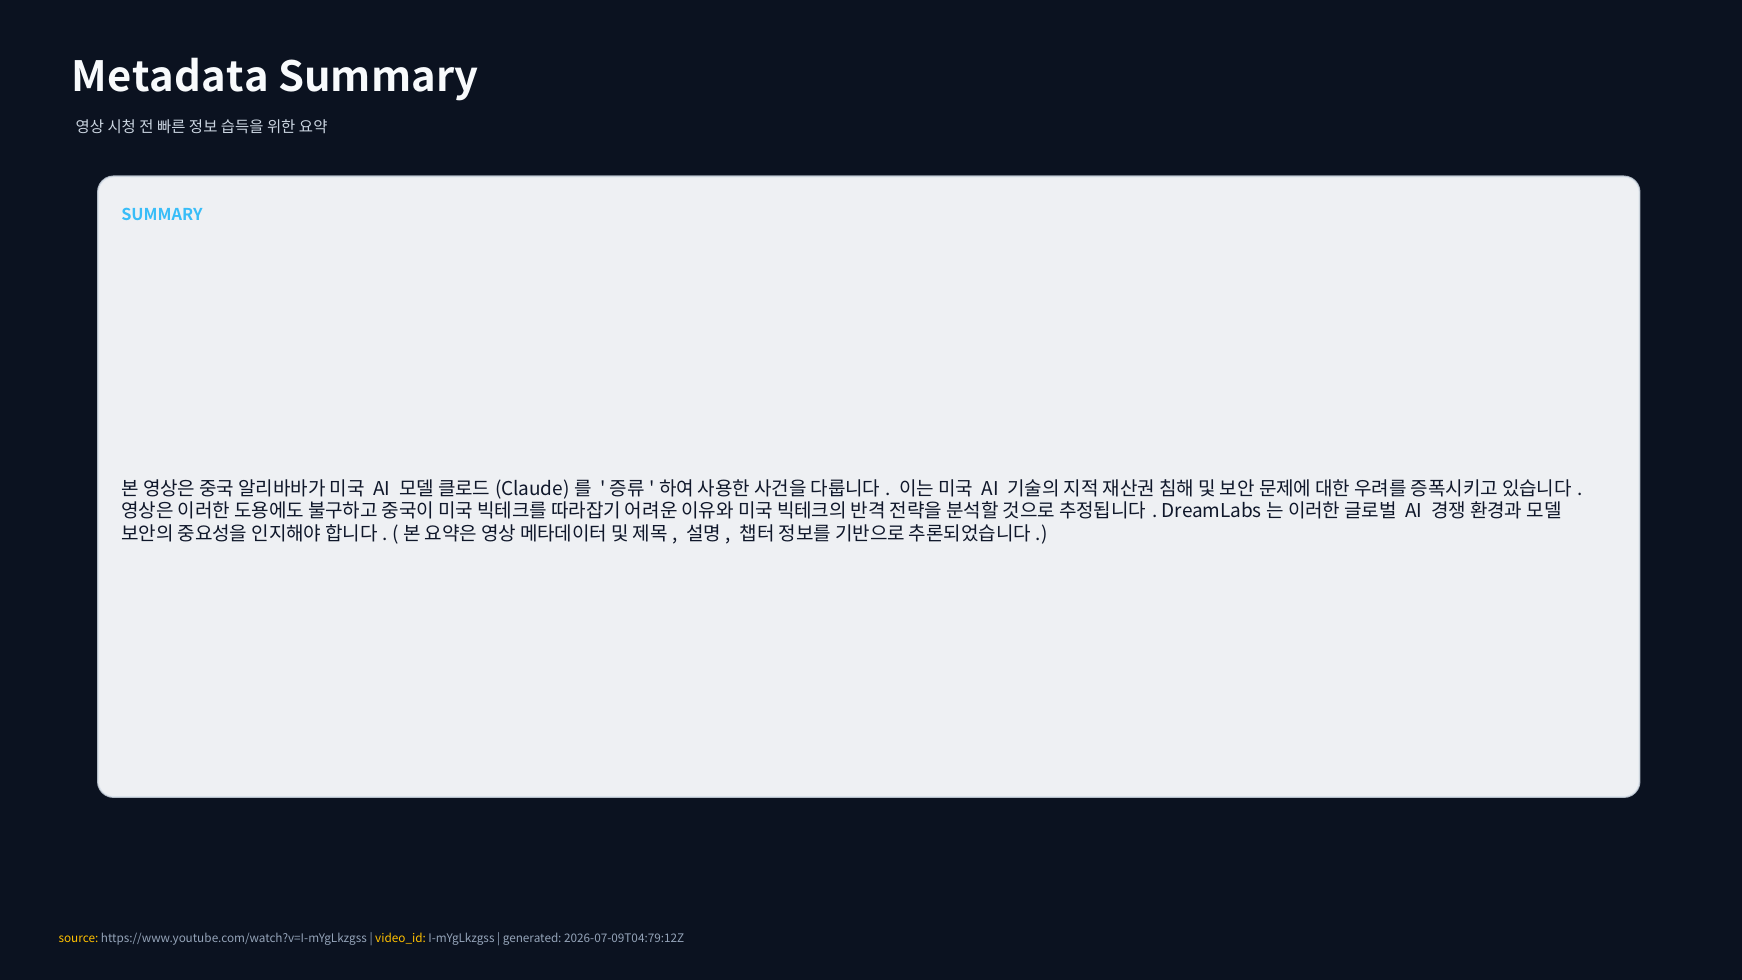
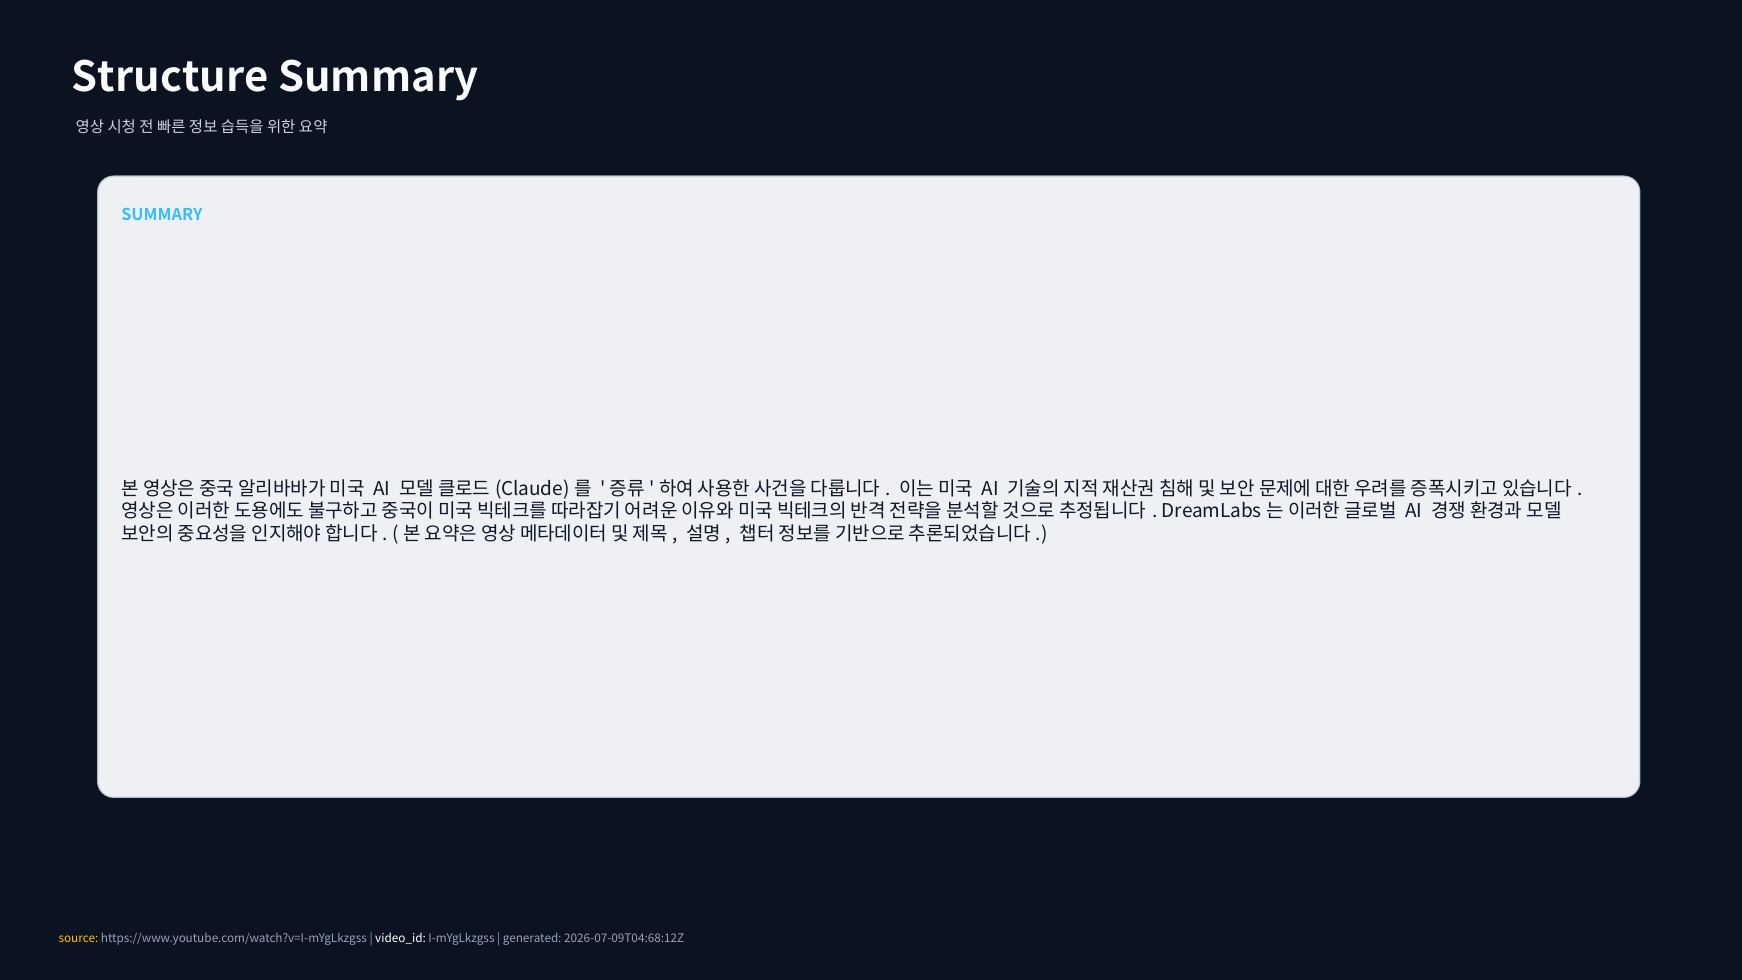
Metadata: Metadata -> Structure
video_id colour: yellow -> white
2026-07-09T04:79:12Z: 2026-07-09T04:79:12Z -> 2026-07-09T04:68:12Z
